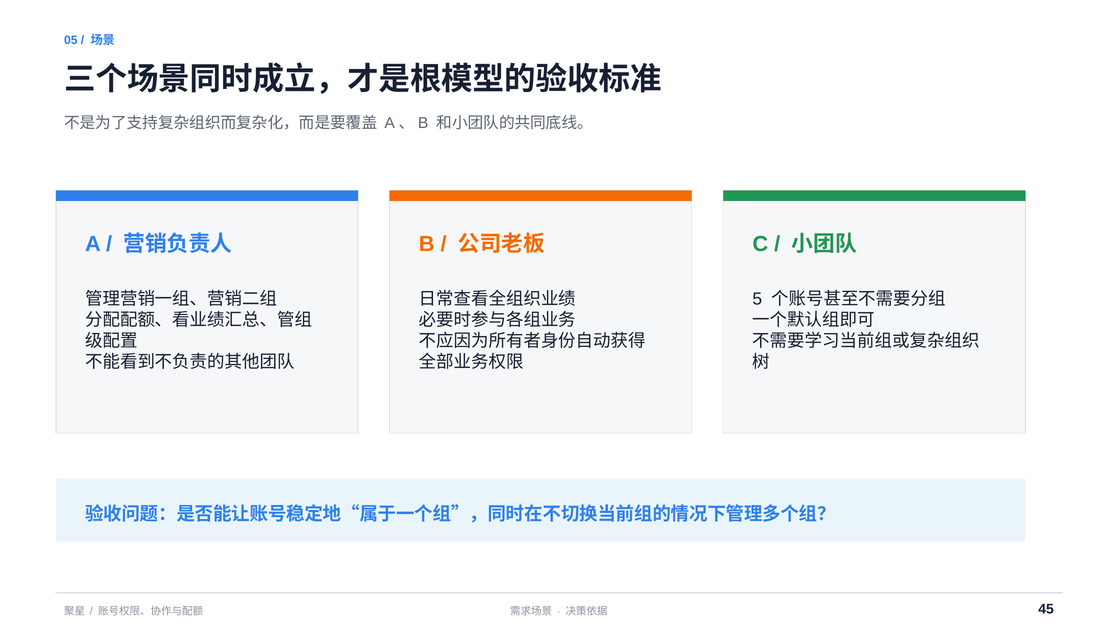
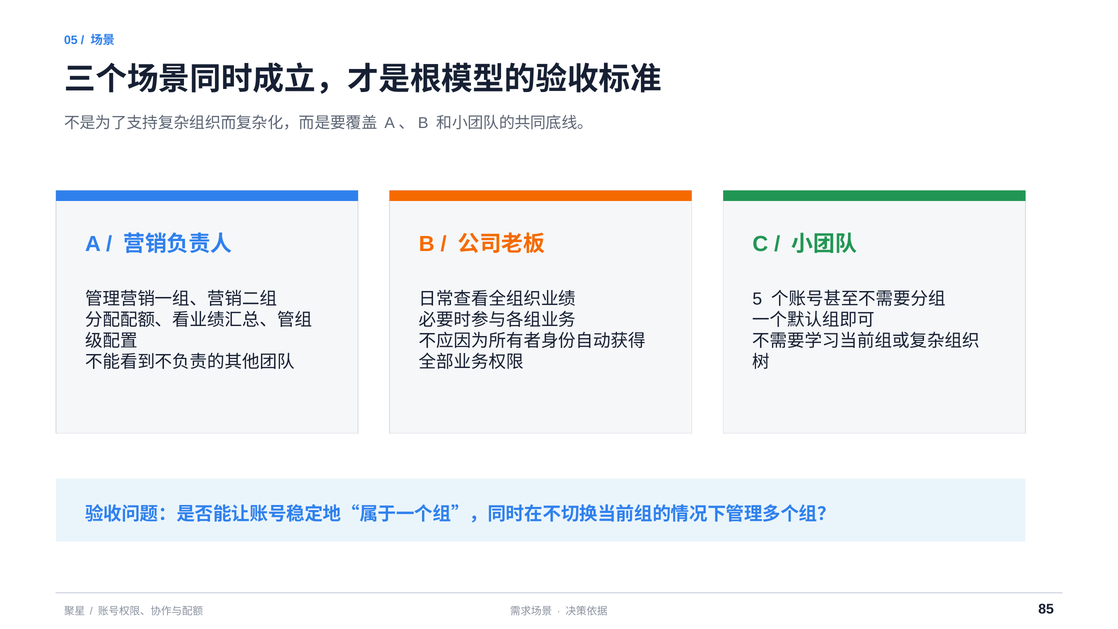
45: 45 -> 85
